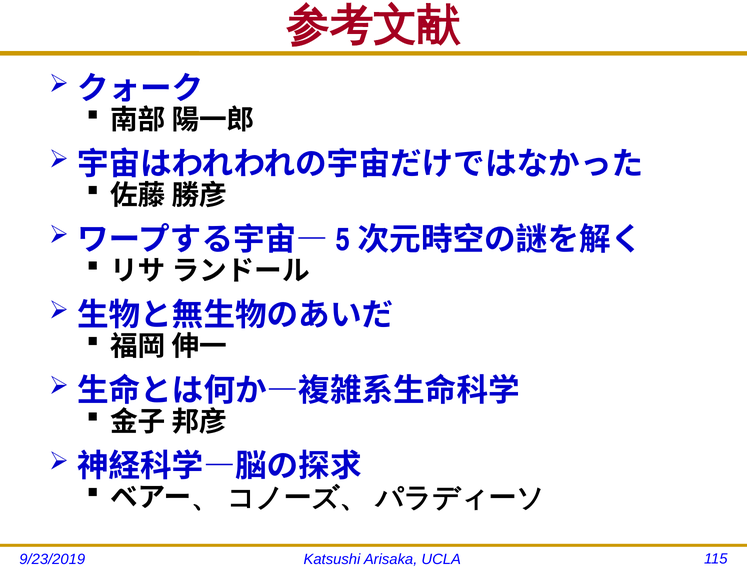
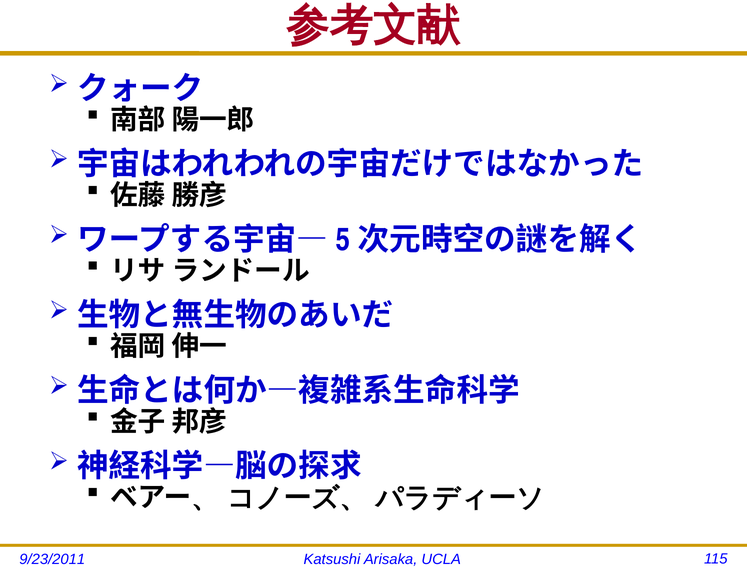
9/23/2019: 9/23/2019 -> 9/23/2011
